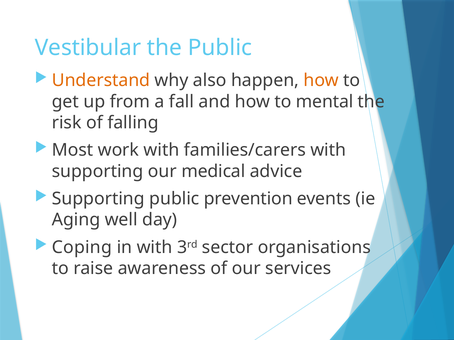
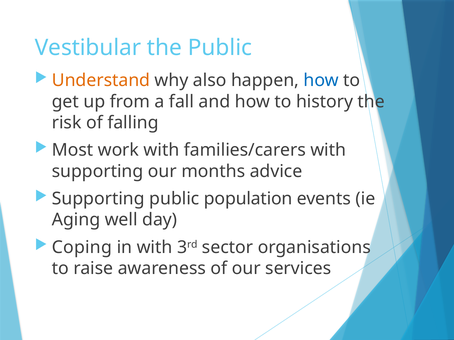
how at (321, 81) colour: orange -> blue
mental: mental -> history
medical: medical -> months
prevention: prevention -> population
